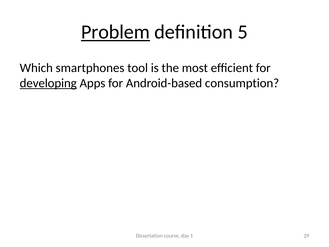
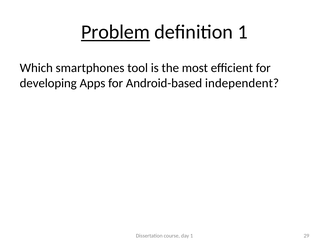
definition 5: 5 -> 1
developing underline: present -> none
consumption: consumption -> independent
